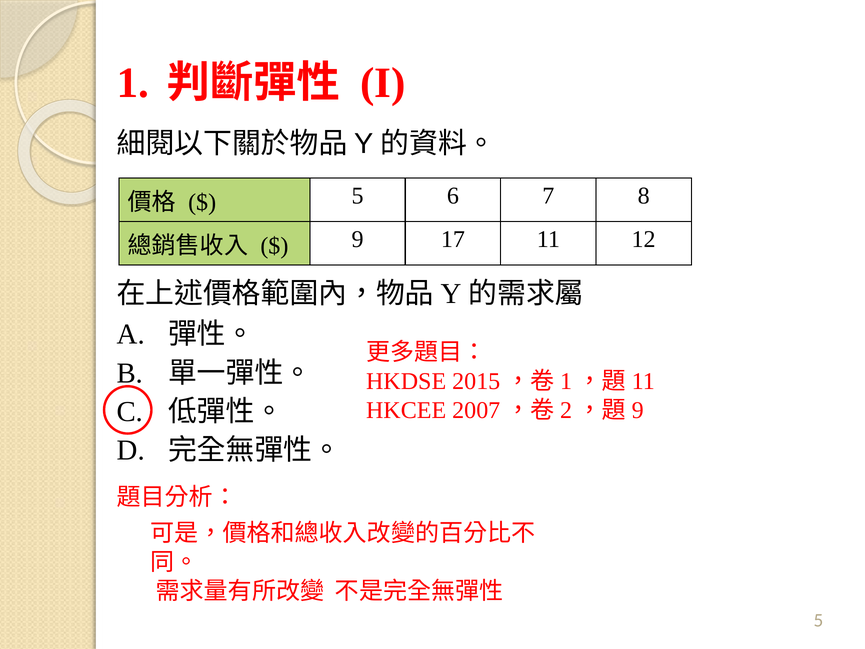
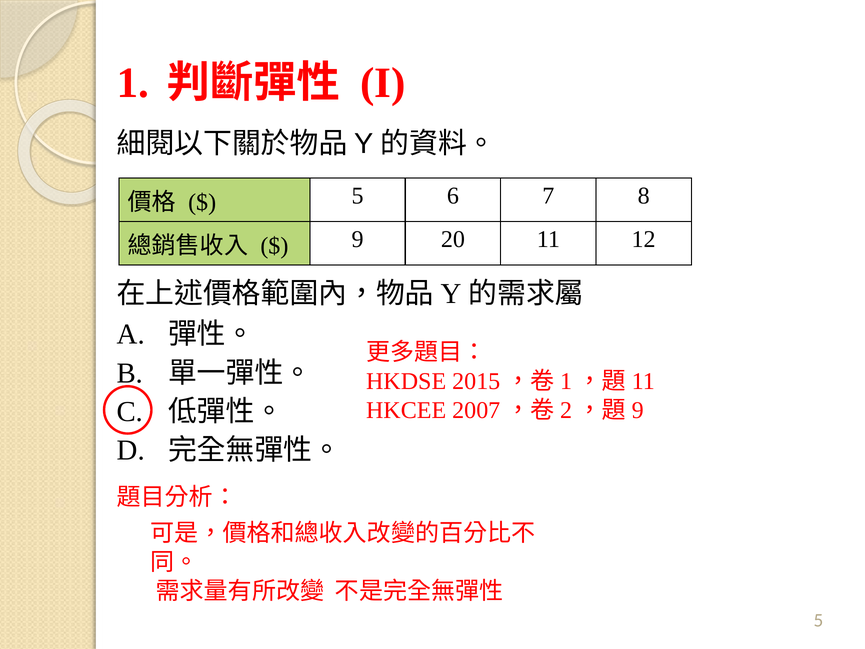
17: 17 -> 20
